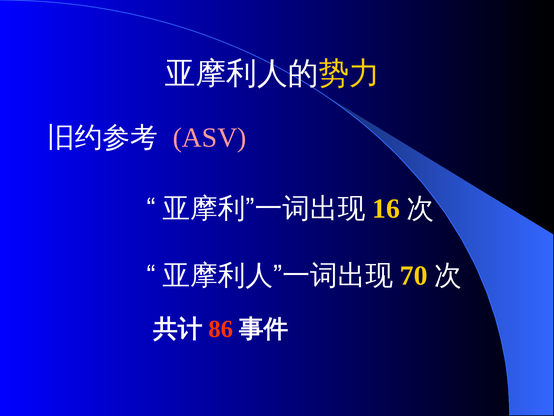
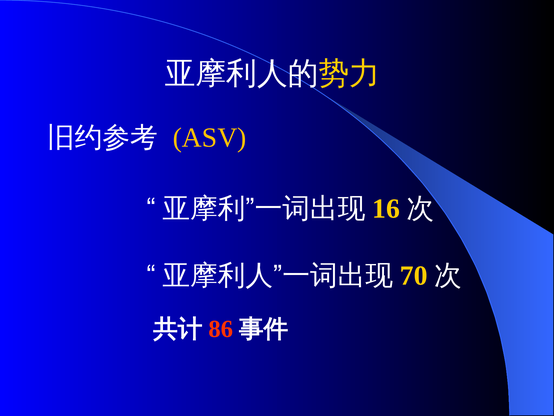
ASV colour: pink -> yellow
